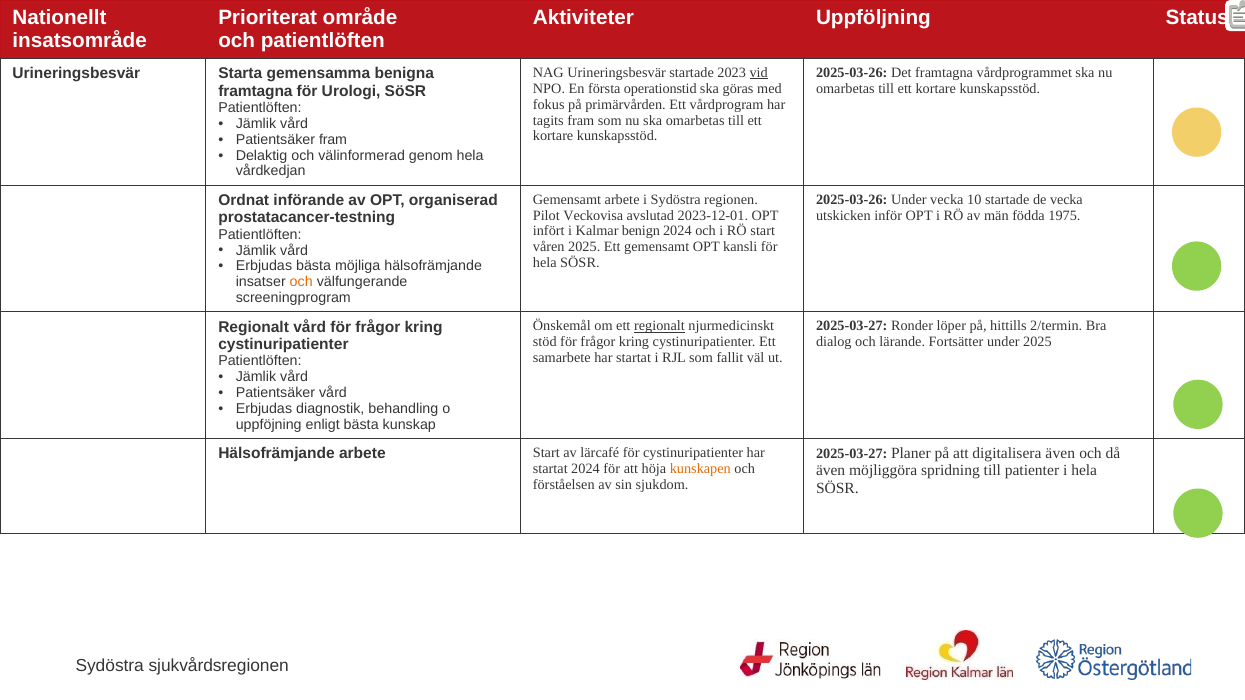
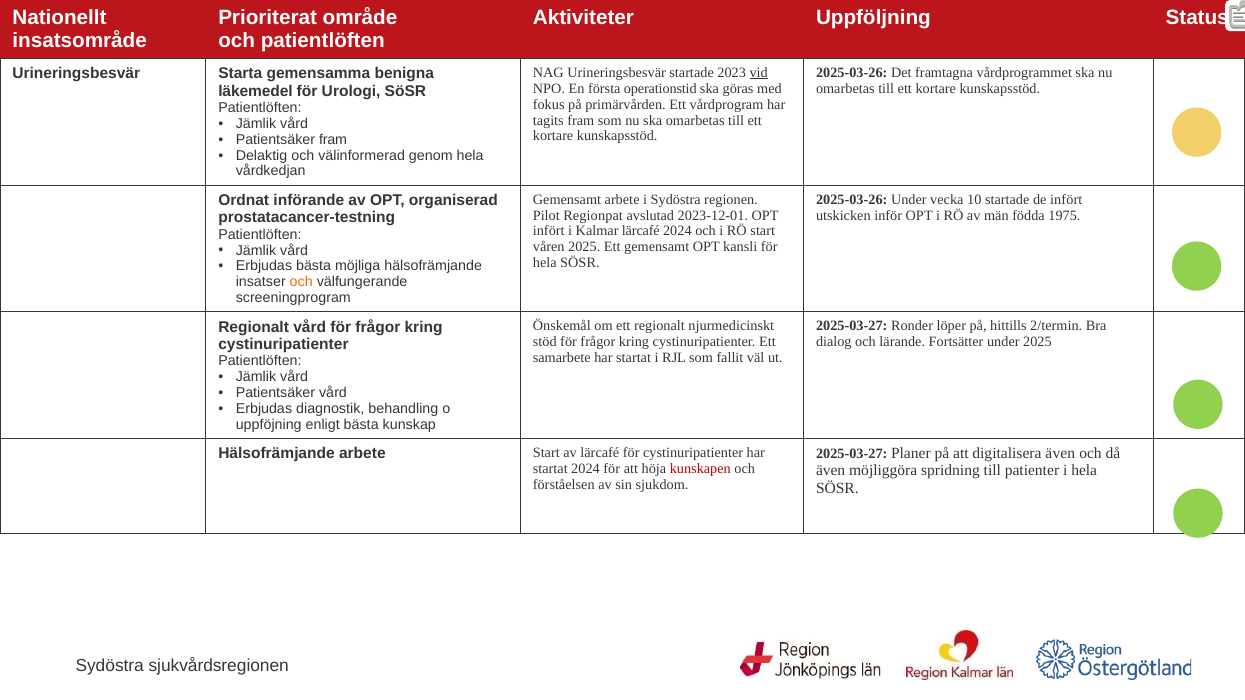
framtagna at (255, 91): framtagna -> läkemedel
de vecka: vecka -> infört
Veckovisa: Veckovisa -> Regionpat
Kalmar benign: benign -> lärcafé
regionalt at (659, 326) underline: present -> none
kunskapen colour: orange -> red
